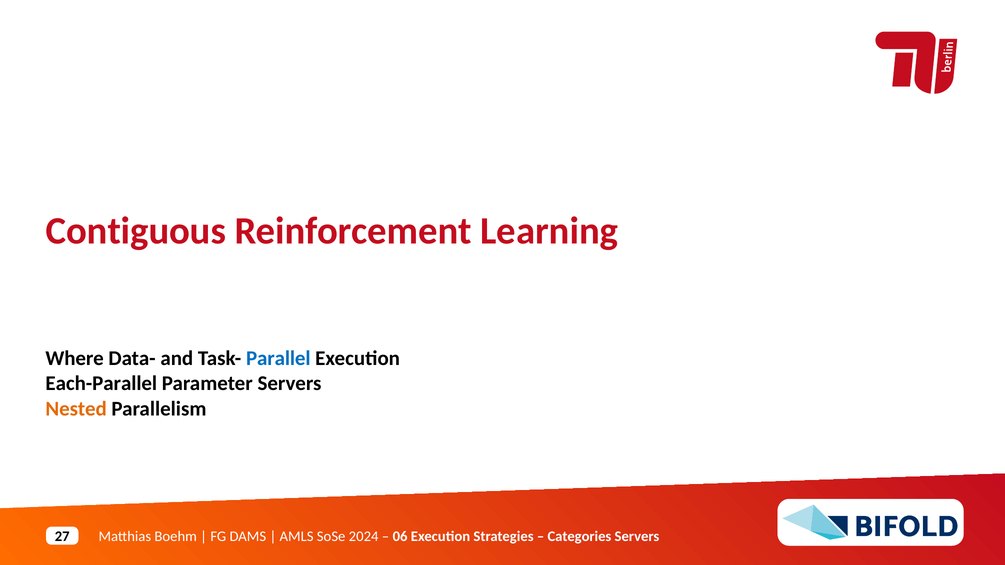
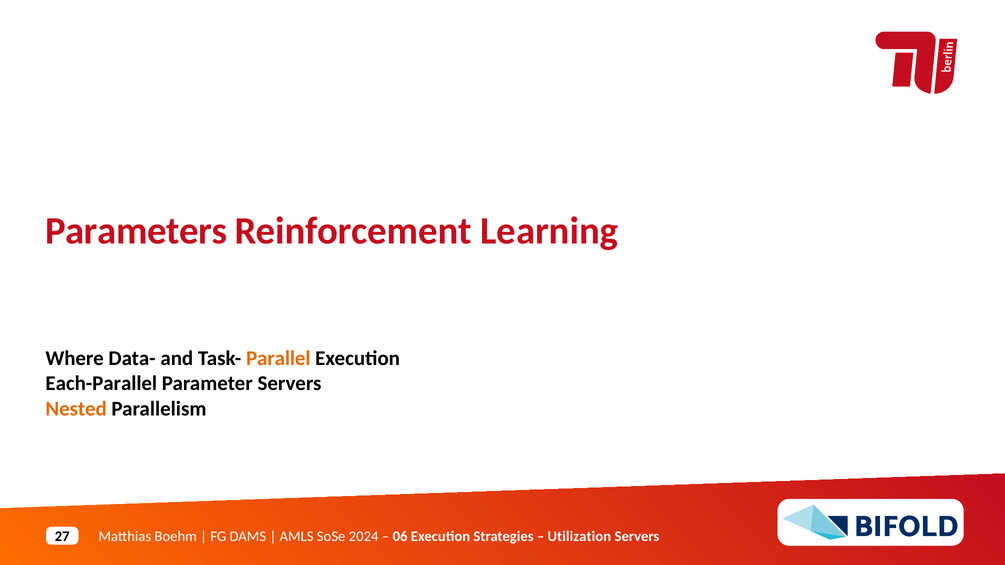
Contiguous: Contiguous -> Parameters
Parallel colour: blue -> orange
Categories: Categories -> Utilization
